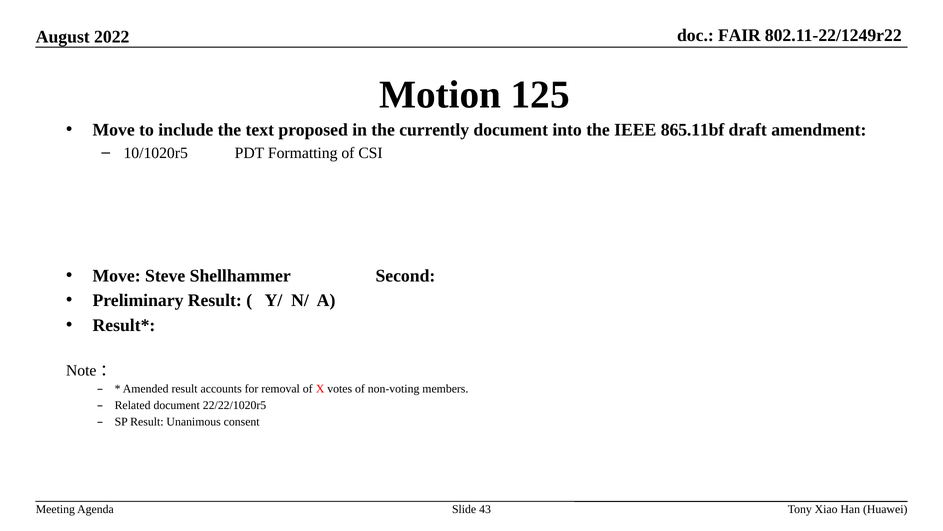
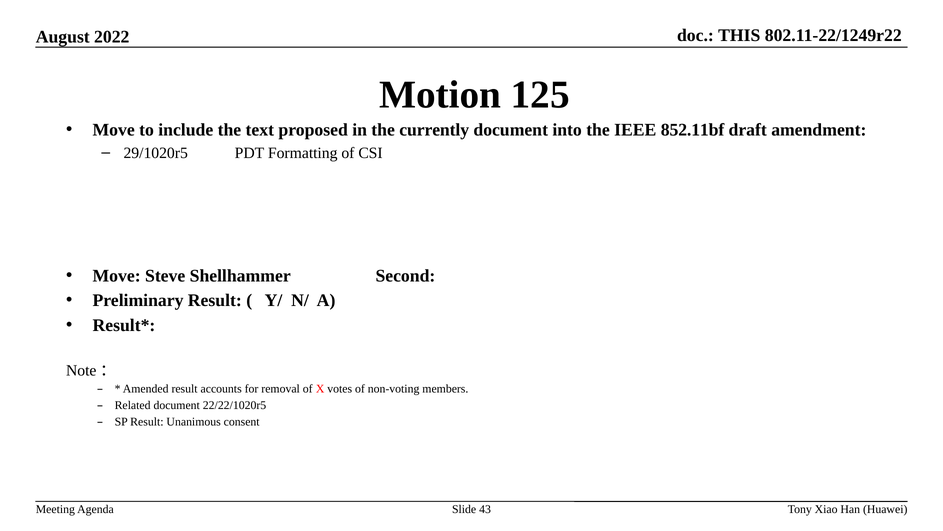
FAIR: FAIR -> THIS
865.11bf: 865.11bf -> 852.11bf
10/1020r5: 10/1020r5 -> 29/1020r5
